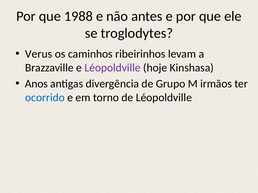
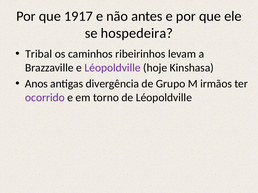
1988: 1988 -> 1917
troglodytes: troglodytes -> hospedeira
Verus: Verus -> Tribal
ocorrido colour: blue -> purple
